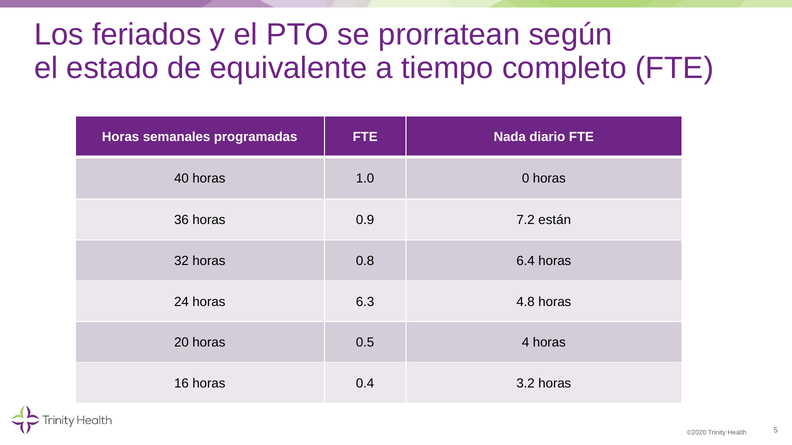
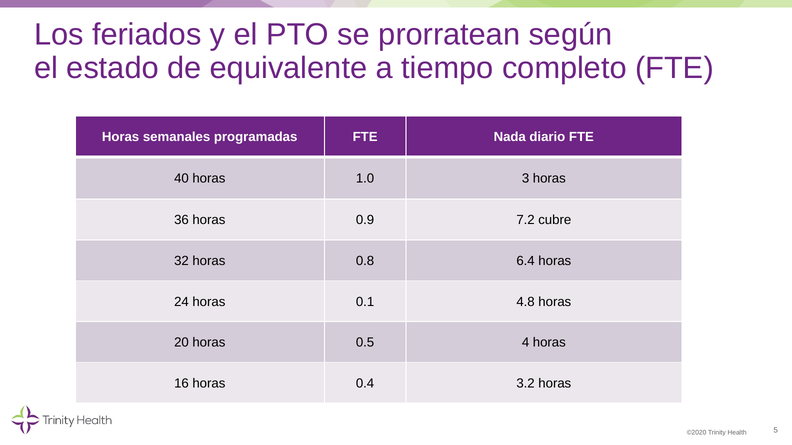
0: 0 -> 3
están: están -> cubre
6.3: 6.3 -> 0.1
